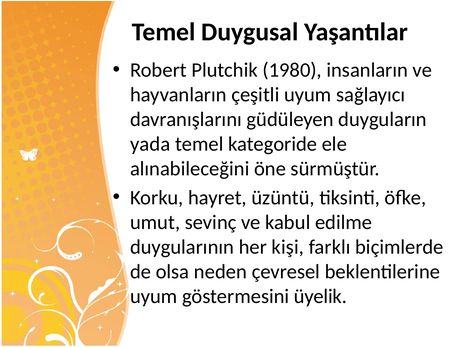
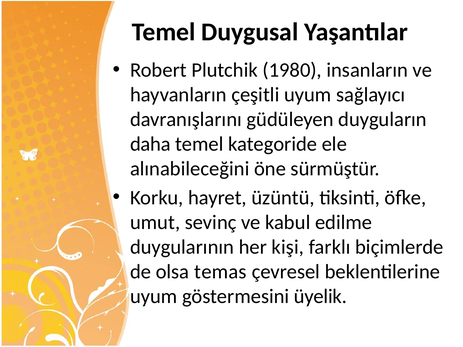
yada: yada -> daha
neden: neden -> temas
